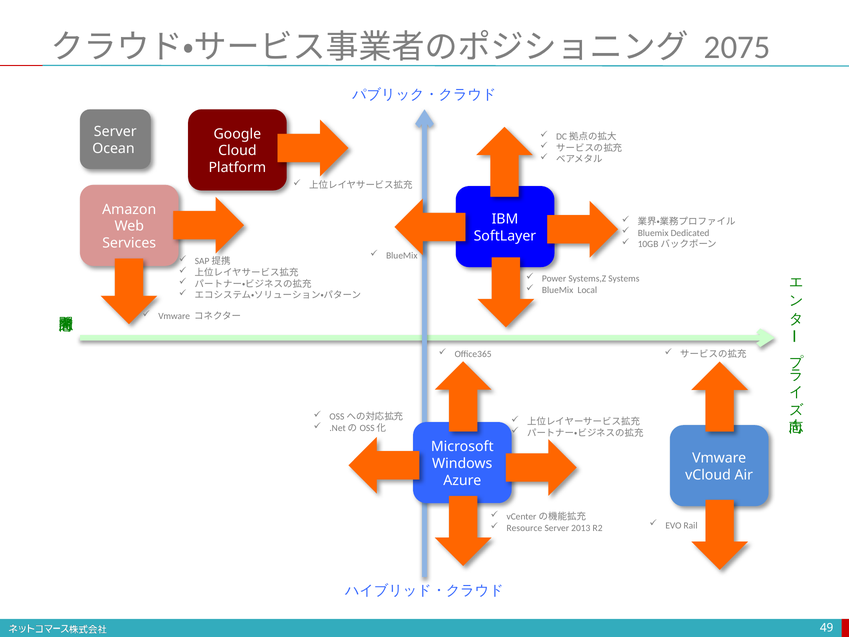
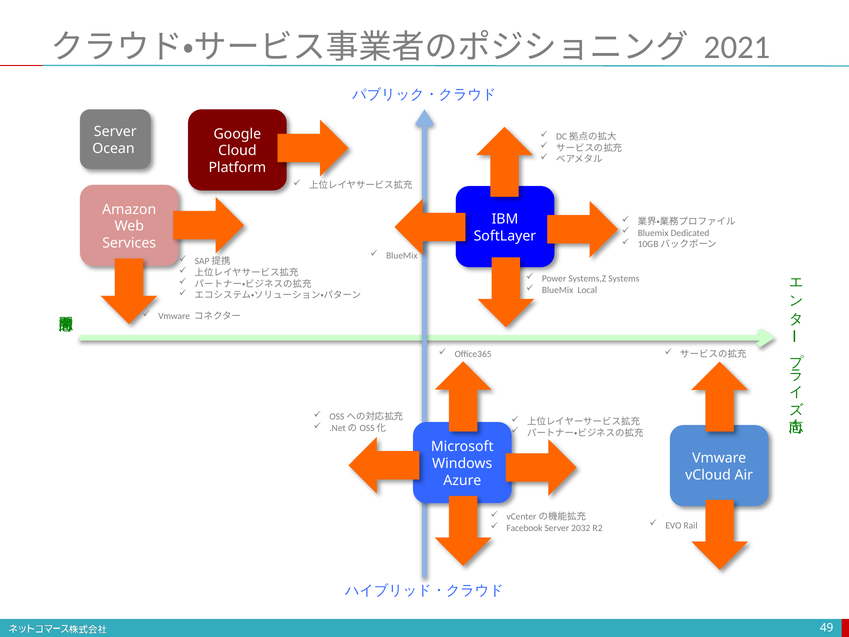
2075: 2075 -> 2021
Resource: Resource -> Facebook
2013: 2013 -> 2032
